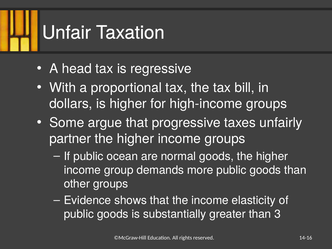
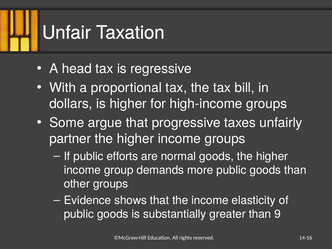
ocean: ocean -> efforts
3: 3 -> 9
